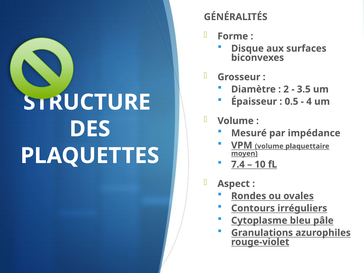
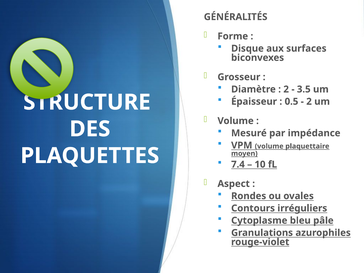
4 at (309, 102): 4 -> 2
